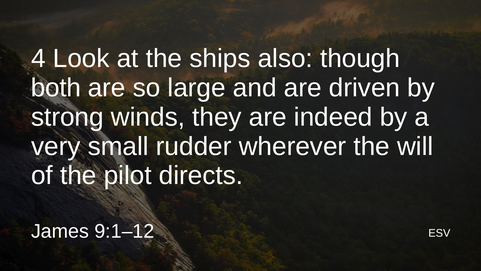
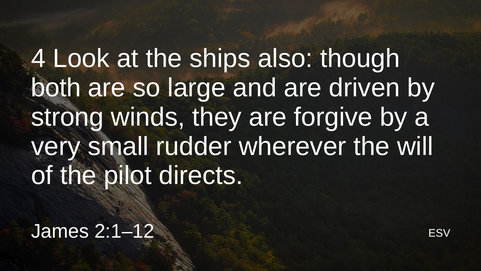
indeed: indeed -> forgive
9:1–12: 9:1–12 -> 2:1–12
